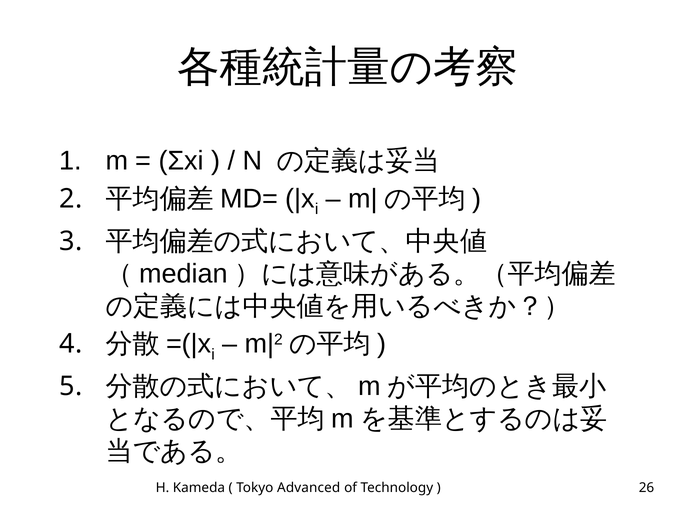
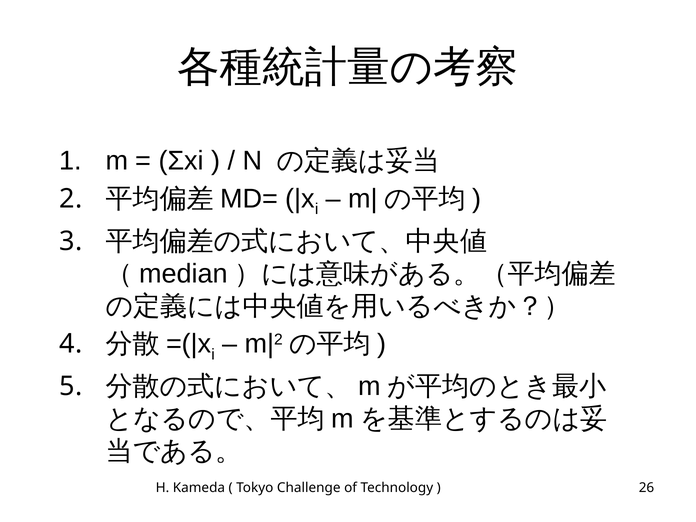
Advanced: Advanced -> Challenge
